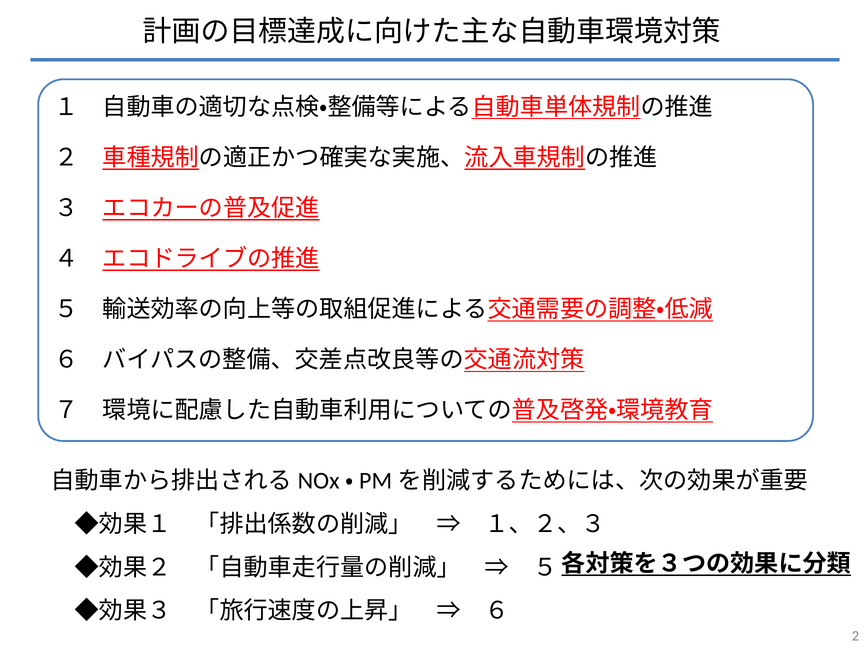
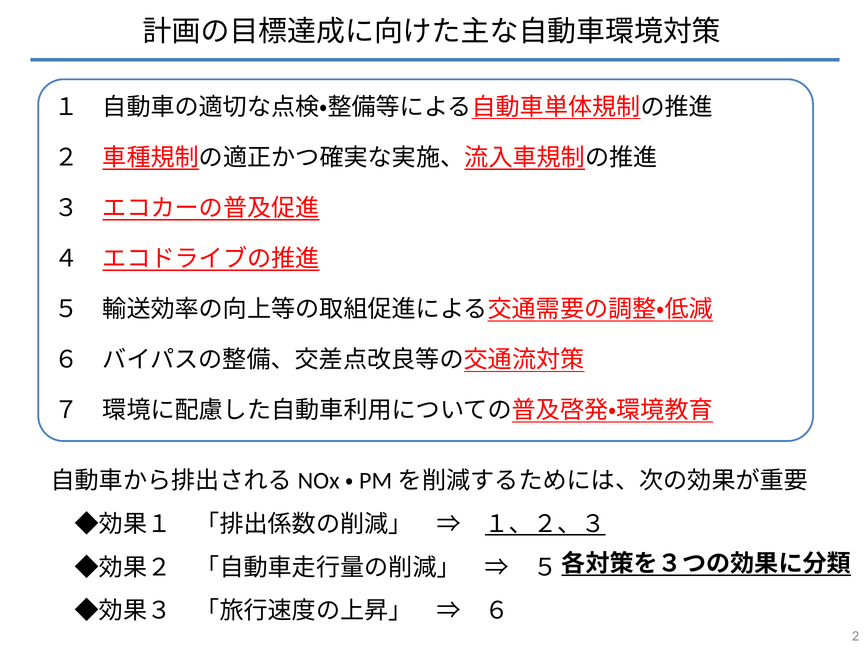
１、２、３ underline: none -> present
